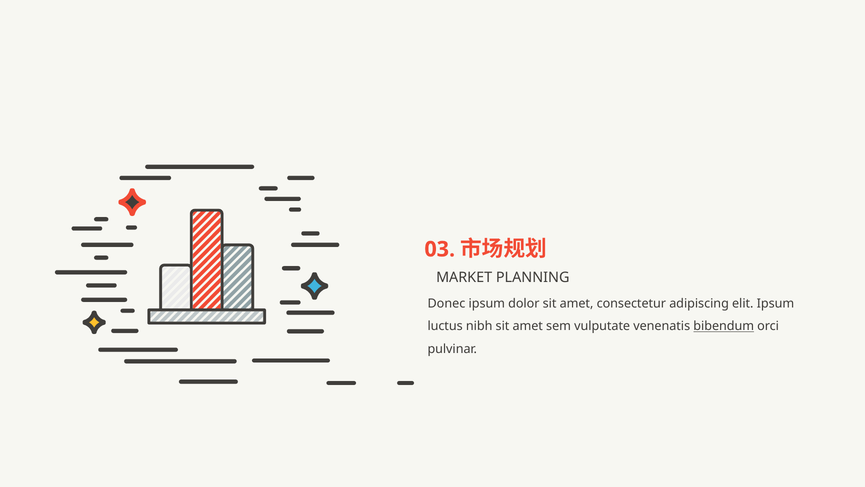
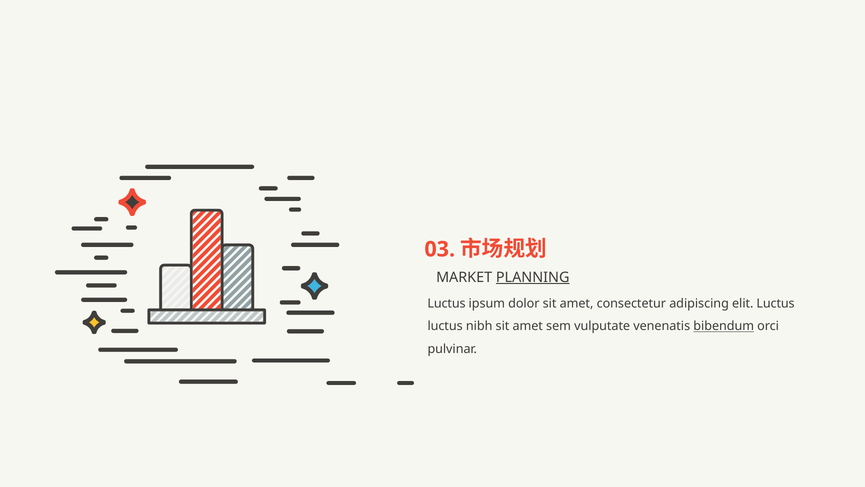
PLANNING underline: none -> present
Donec at (446, 303): Donec -> Luctus
elit Ipsum: Ipsum -> Luctus
